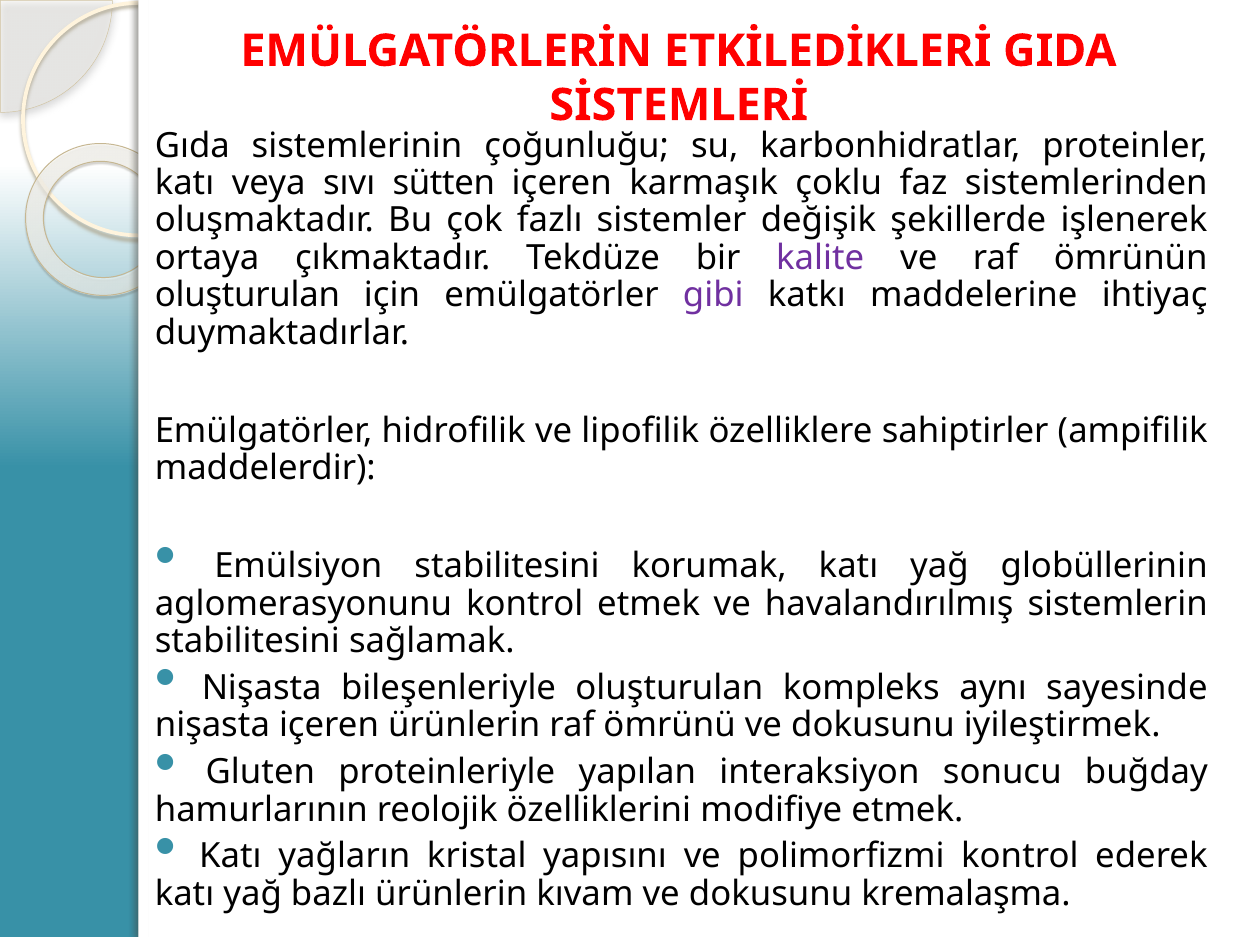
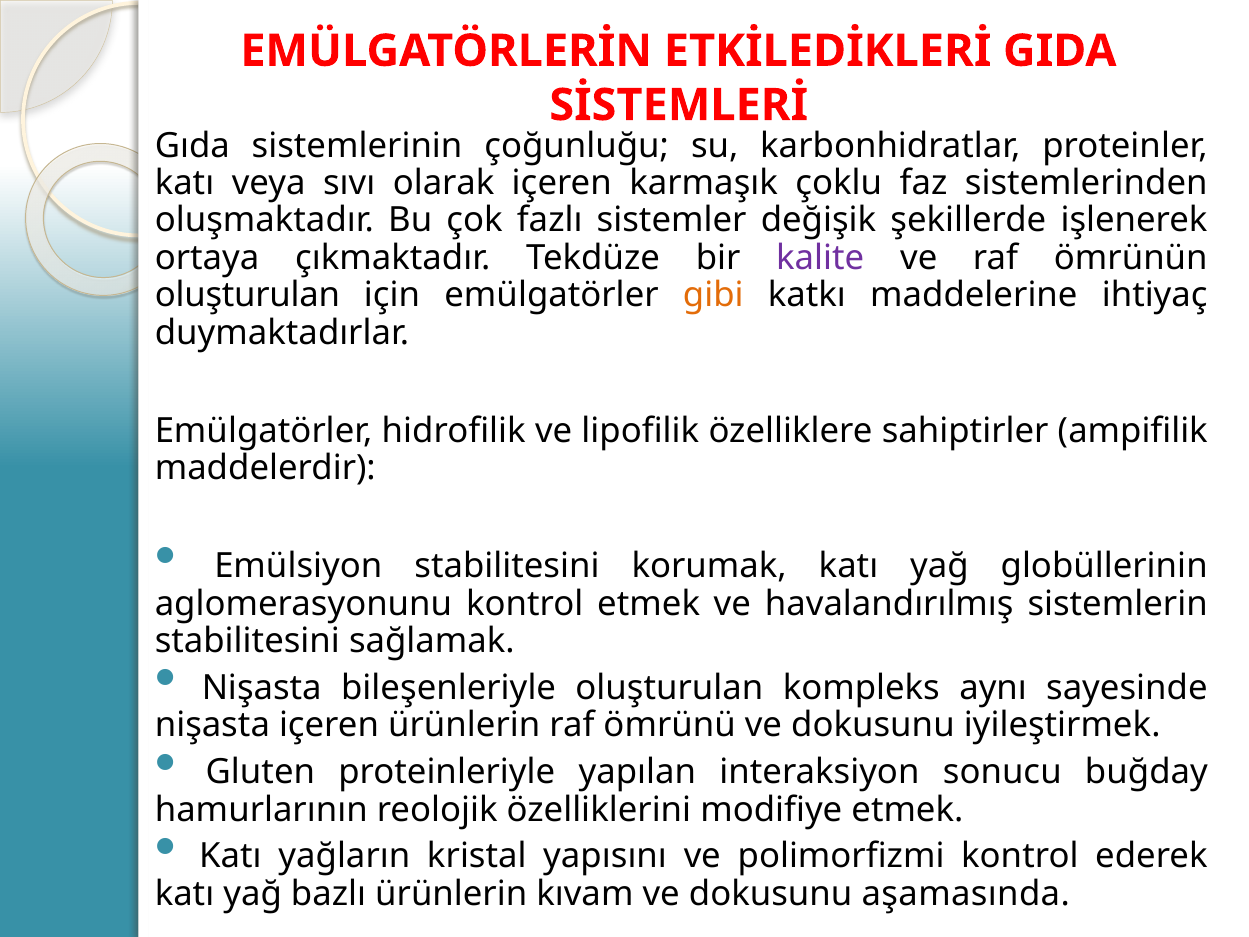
sütten: sütten -> olarak
gibi colour: purple -> orange
kremalaşma: kremalaşma -> aşamasında
